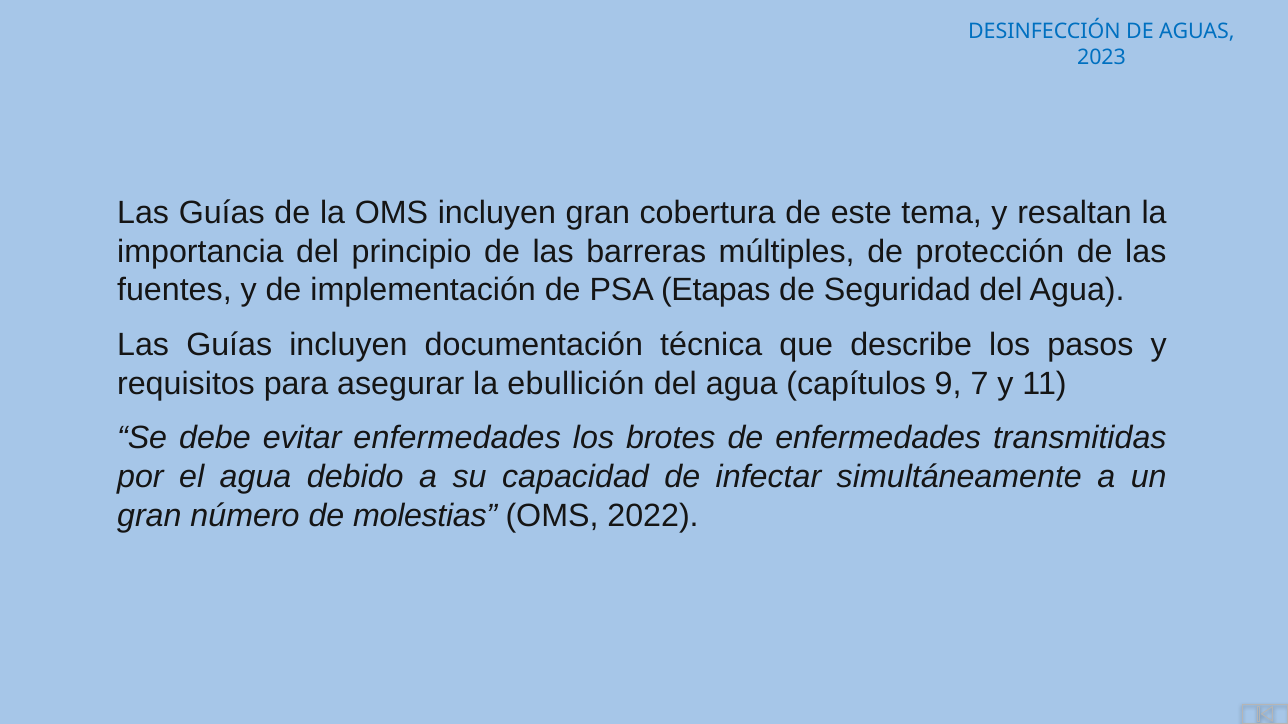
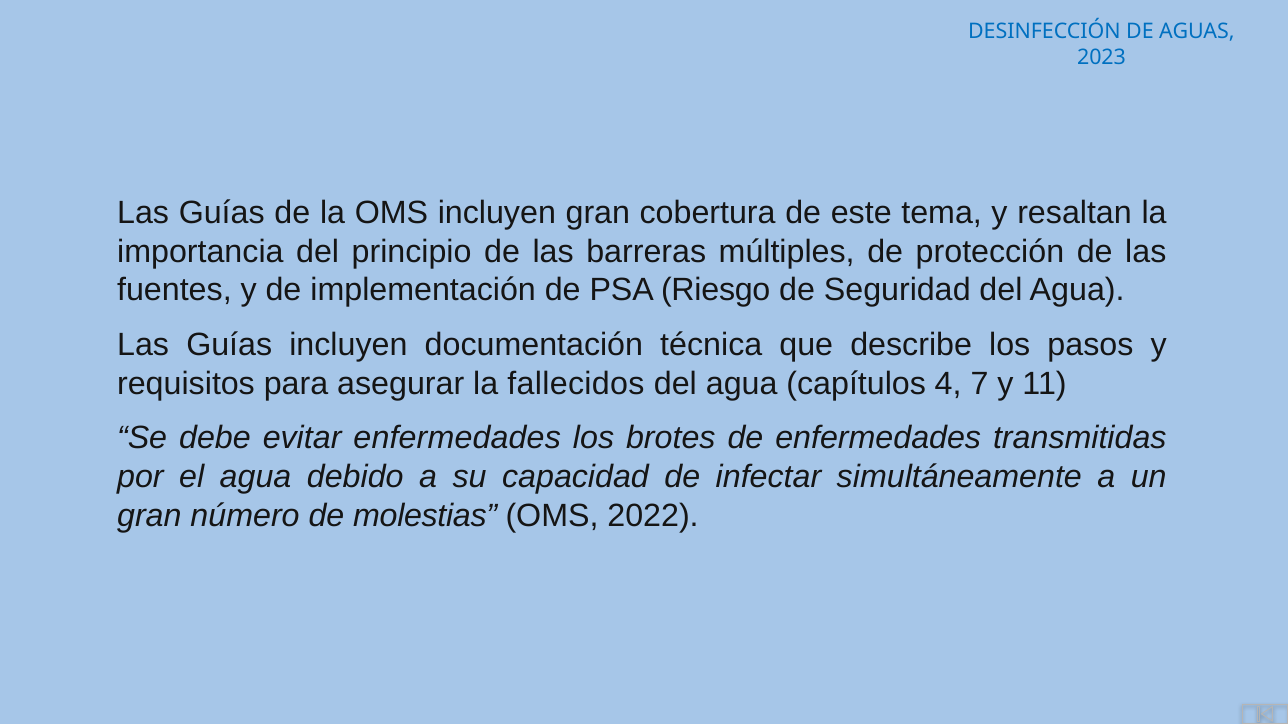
Etapas: Etapas -> Riesgo
ebullición: ebullición -> fallecidos
9: 9 -> 4
